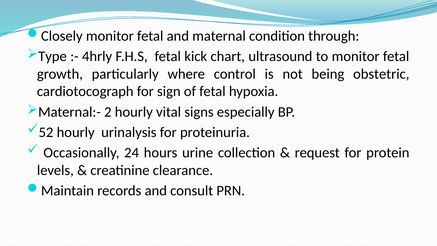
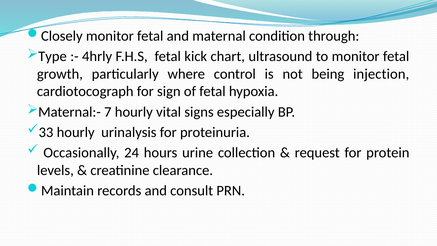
obstetric: obstetric -> injection
2: 2 -> 7
52: 52 -> 33
